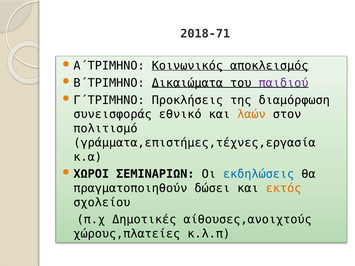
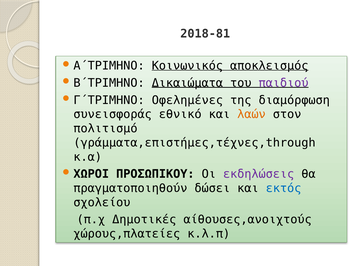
2018-71: 2018-71 -> 2018-81
Προκλήσεις: Προκλήσεις -> Οφελημένες
γράμματα,επιστήμες,τέχνες,εργασία: γράμματα,επιστήμες,τέχνες,εργασία -> γράμματα,επιστήμες,τέχνες,through
ΣΕΜΙΝΑΡΙΩΝ: ΣΕΜΙΝΑΡΙΩΝ -> ΠΡΟΣΩΠΙΚΟΥ
εκδηλώσεις colour: blue -> purple
εκτός colour: orange -> blue
